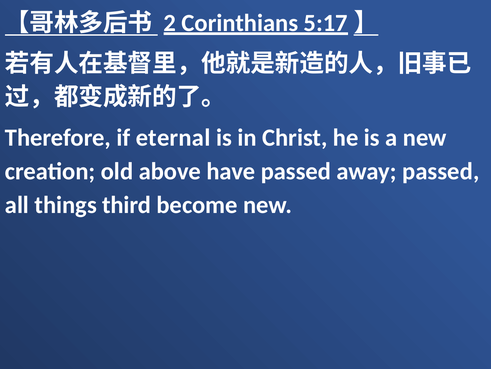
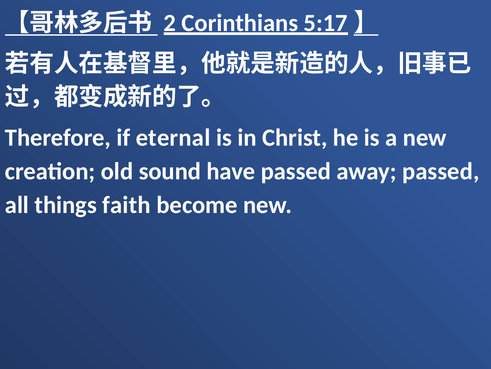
above: above -> sound
third: third -> faith
